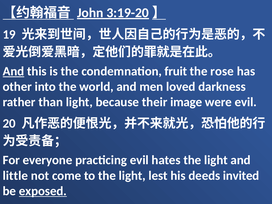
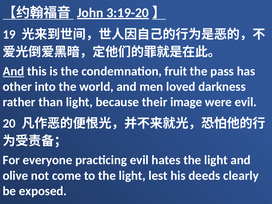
rose: rose -> pass
little: little -> olive
invited: invited -> clearly
exposed underline: present -> none
